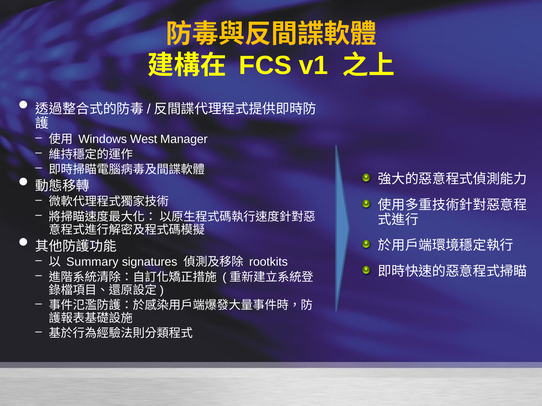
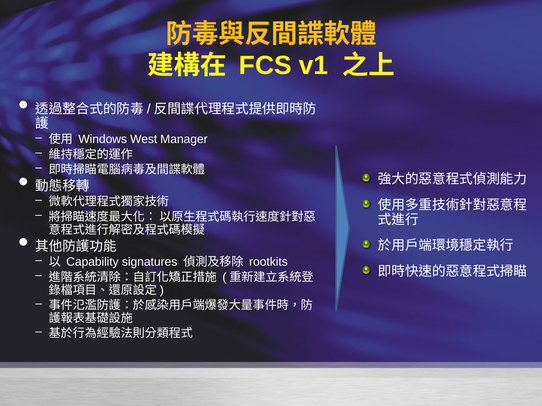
Summary: Summary -> Capability
